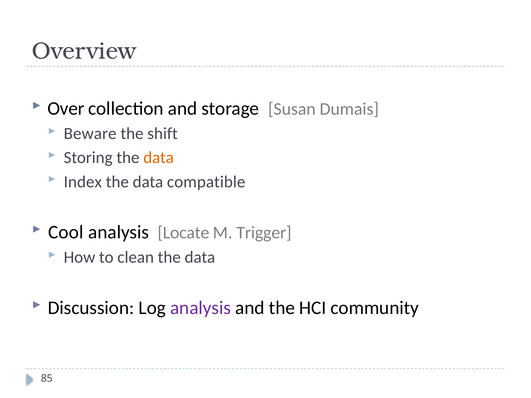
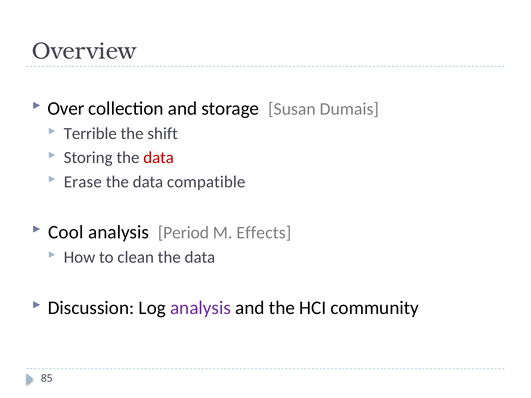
Beware: Beware -> Terrible
data at (159, 158) colour: orange -> red
Index: Index -> Erase
Locate: Locate -> Period
Trigger: Trigger -> Effects
